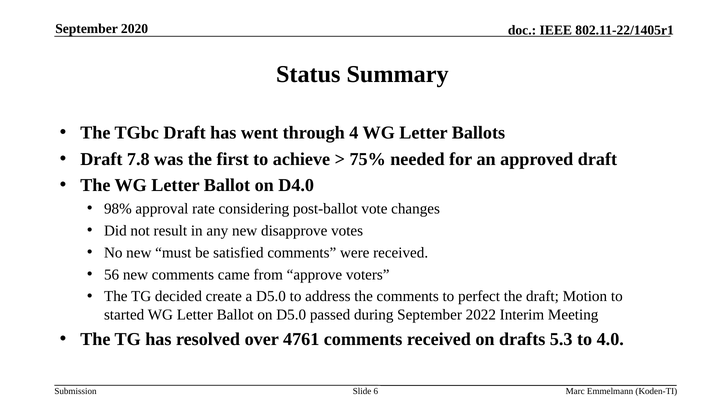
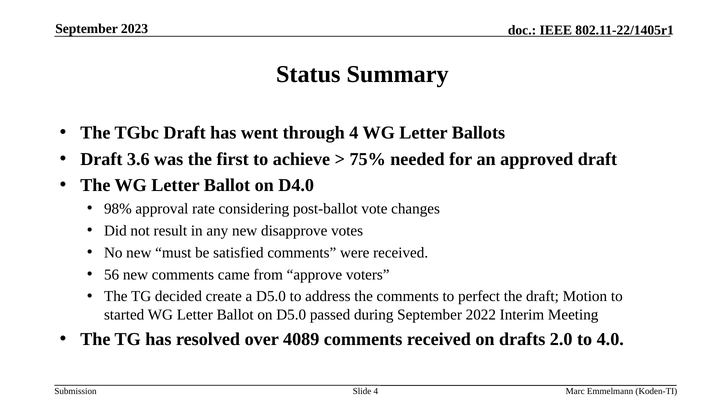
2020: 2020 -> 2023
7.8: 7.8 -> 3.6
4761: 4761 -> 4089
5.3: 5.3 -> 2.0
Slide 6: 6 -> 4
